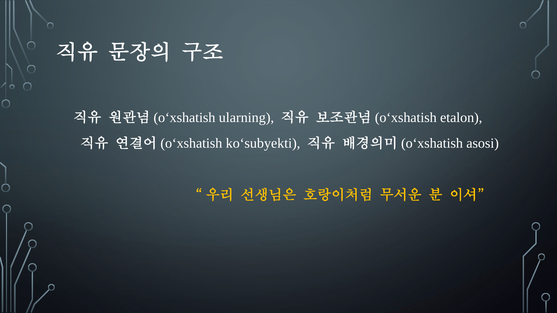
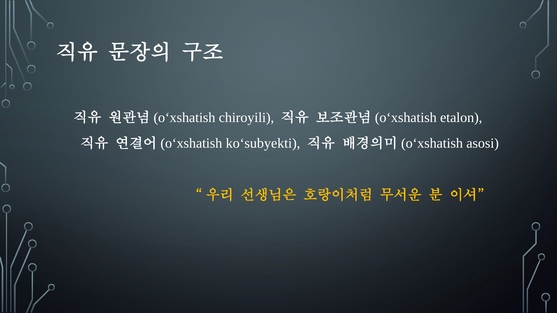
ularning: ularning -> chiroyili
